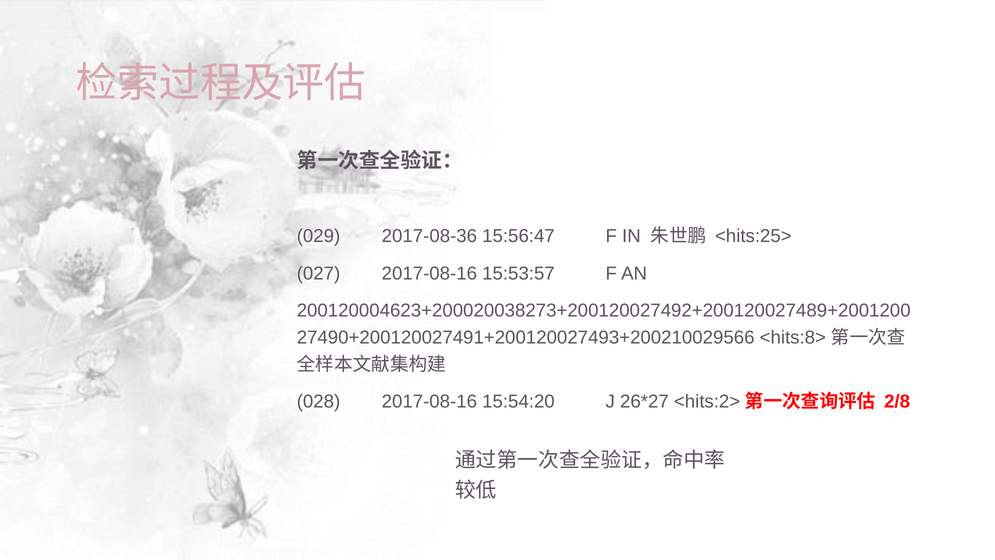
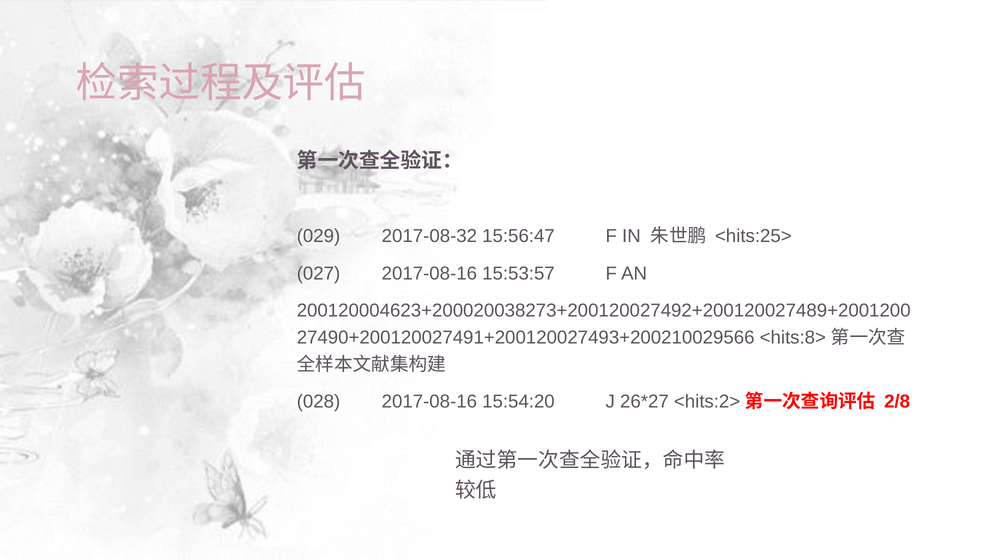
2017-08-36: 2017-08-36 -> 2017-08-32
